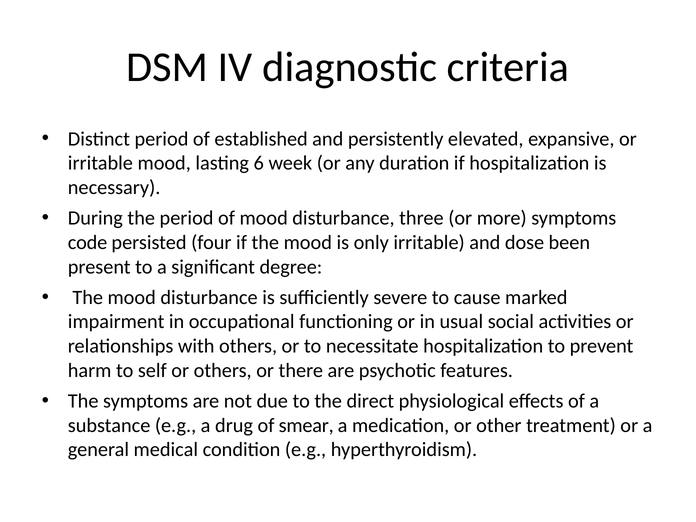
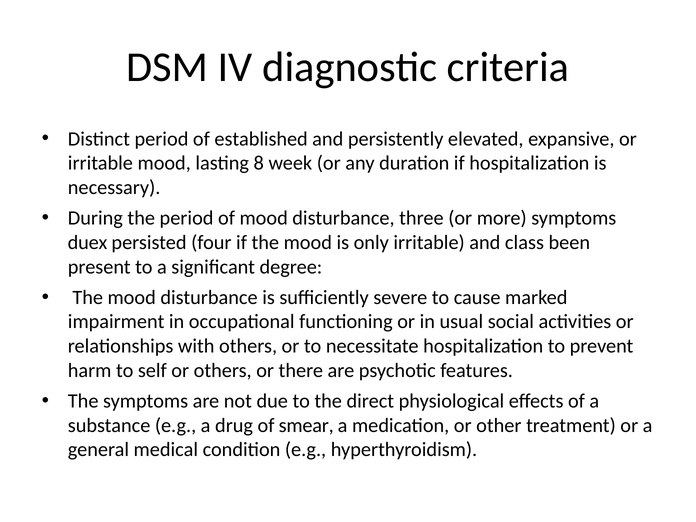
6: 6 -> 8
code: code -> duex
dose: dose -> class
